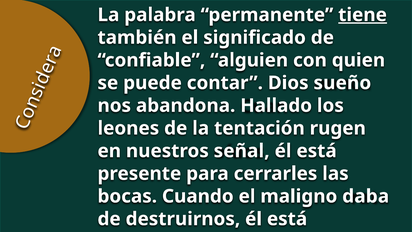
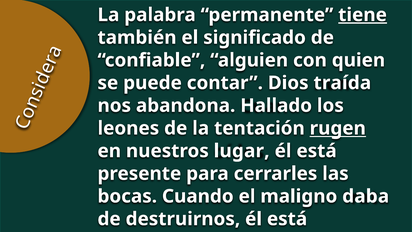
sueño: sueño -> traída
rugen underline: none -> present
señal: señal -> lugar
